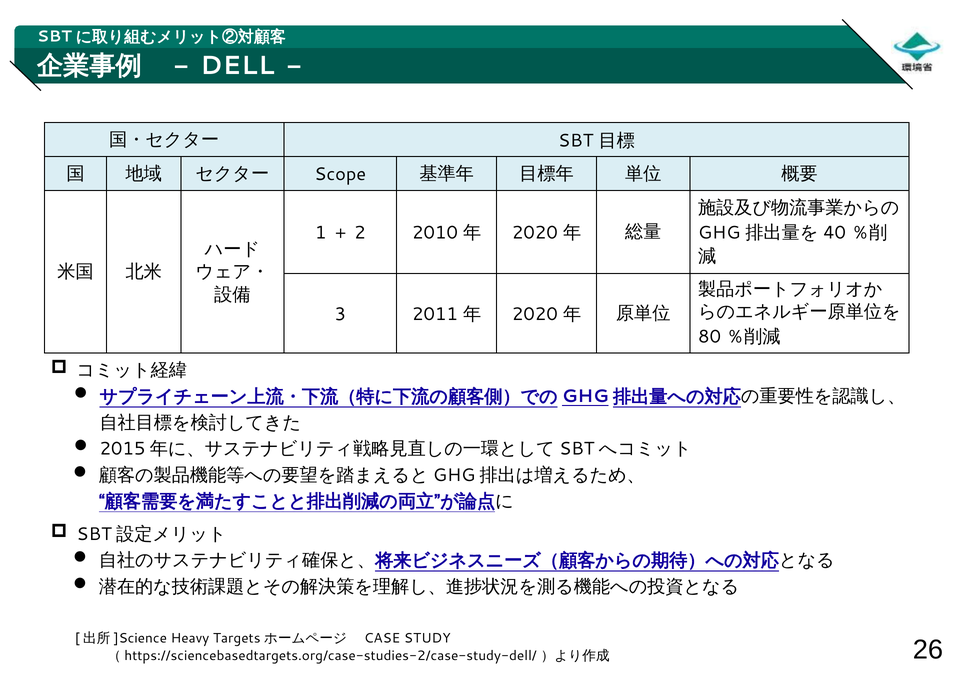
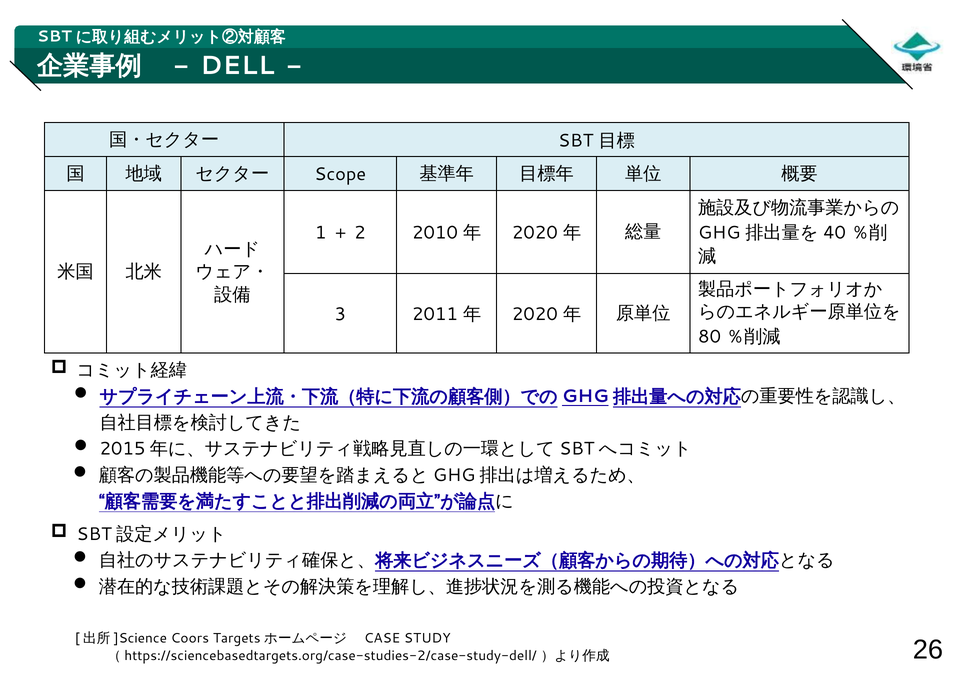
Heavy: Heavy -> Coors
